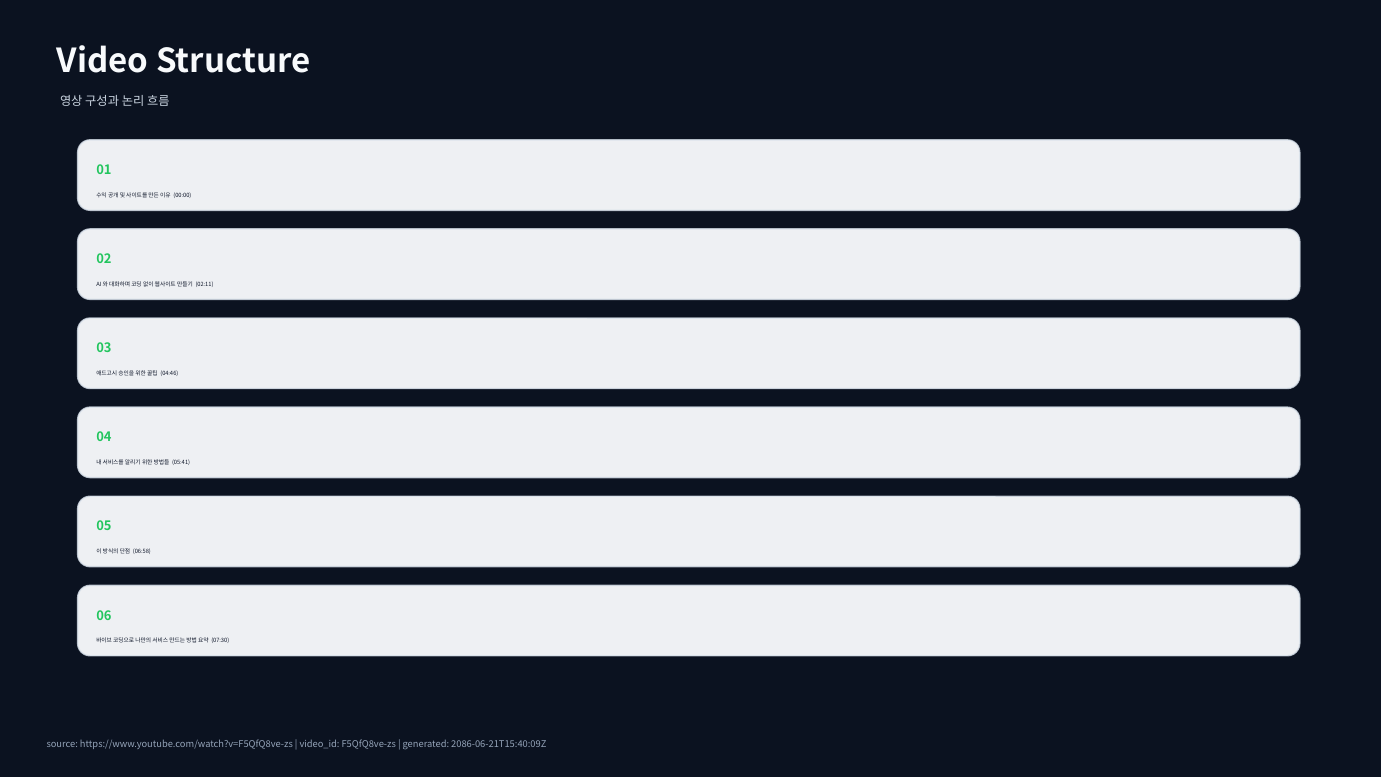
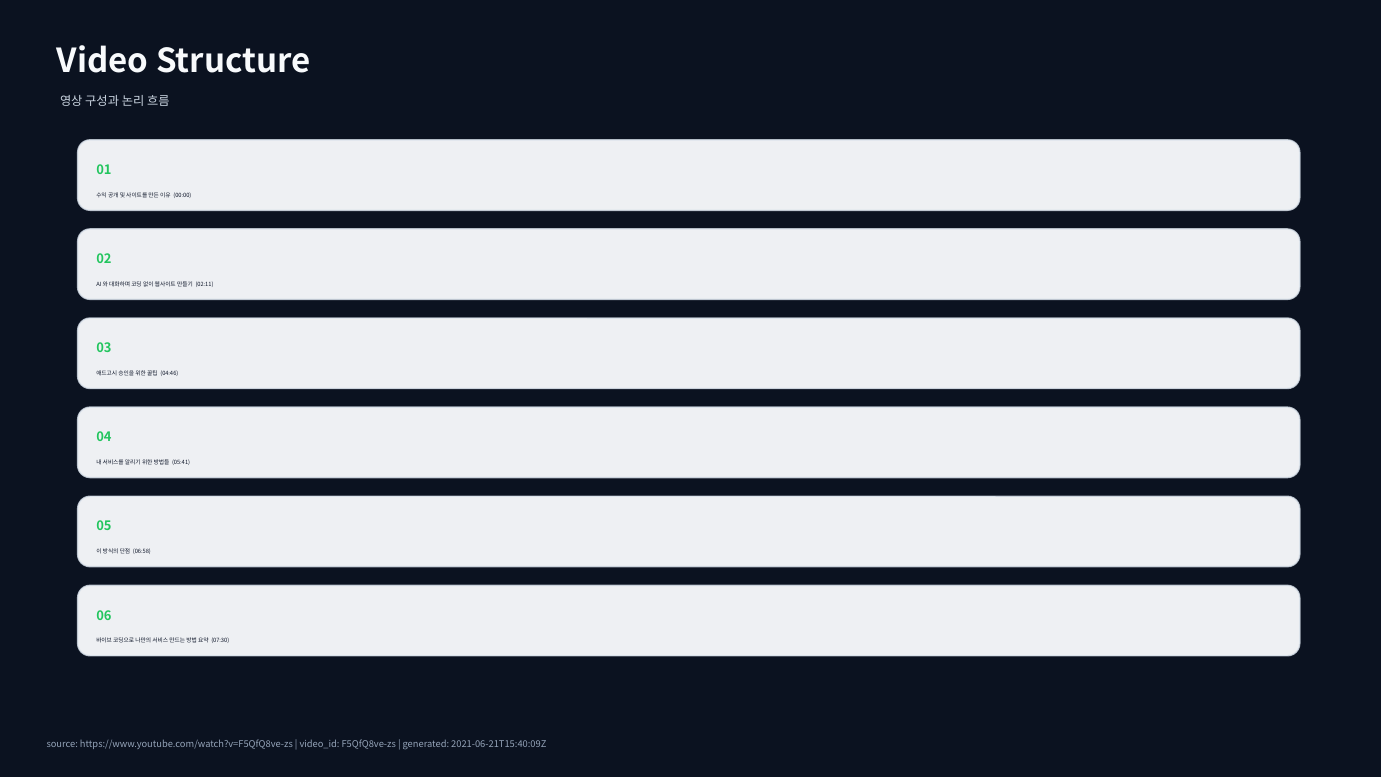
2086-06-21T15:40:09Z: 2086-06-21T15:40:09Z -> 2021-06-21T15:40:09Z
